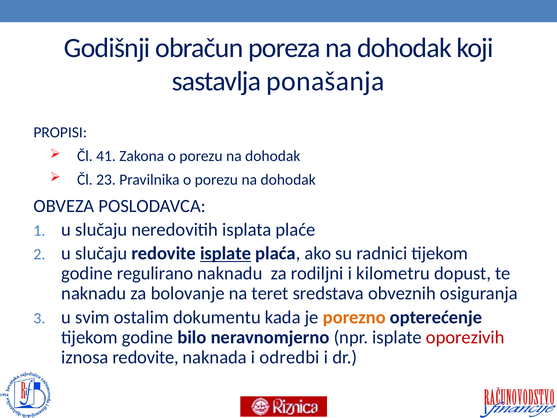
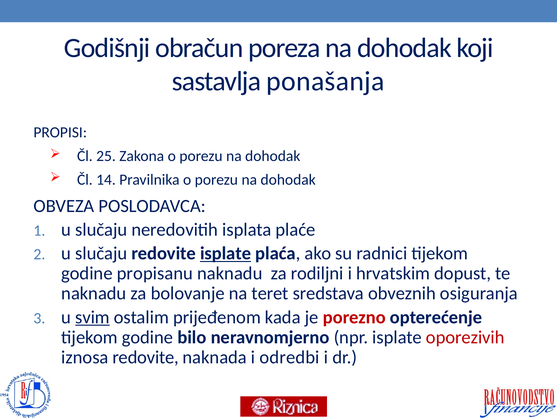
41: 41 -> 25
23: 23 -> 14
regulirano: regulirano -> propisanu
kilometru: kilometru -> hrvatskim
svim underline: none -> present
dokumentu: dokumentu -> prijeđenom
porezno colour: orange -> red
